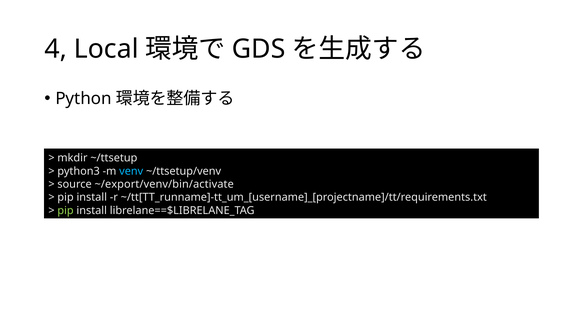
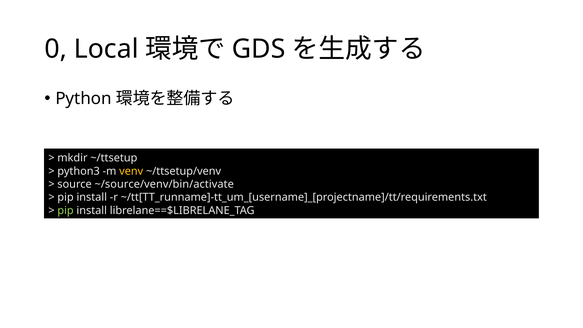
4: 4 -> 0
venv colour: light blue -> yellow
~/export/venv/bin/activate: ~/export/venv/bin/activate -> ~/source/venv/bin/activate
